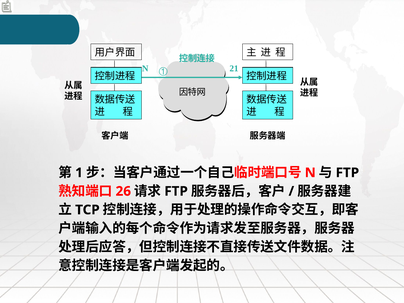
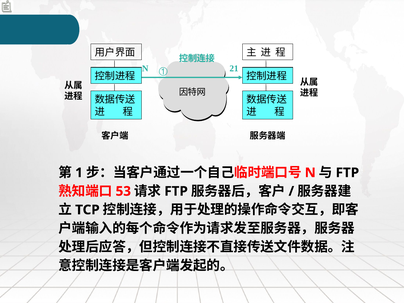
26: 26 -> 53
